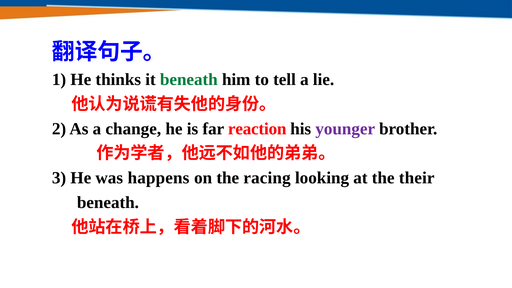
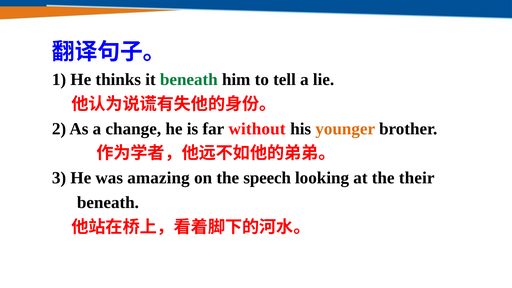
reaction: reaction -> without
younger colour: purple -> orange
happens: happens -> amazing
racing: racing -> speech
